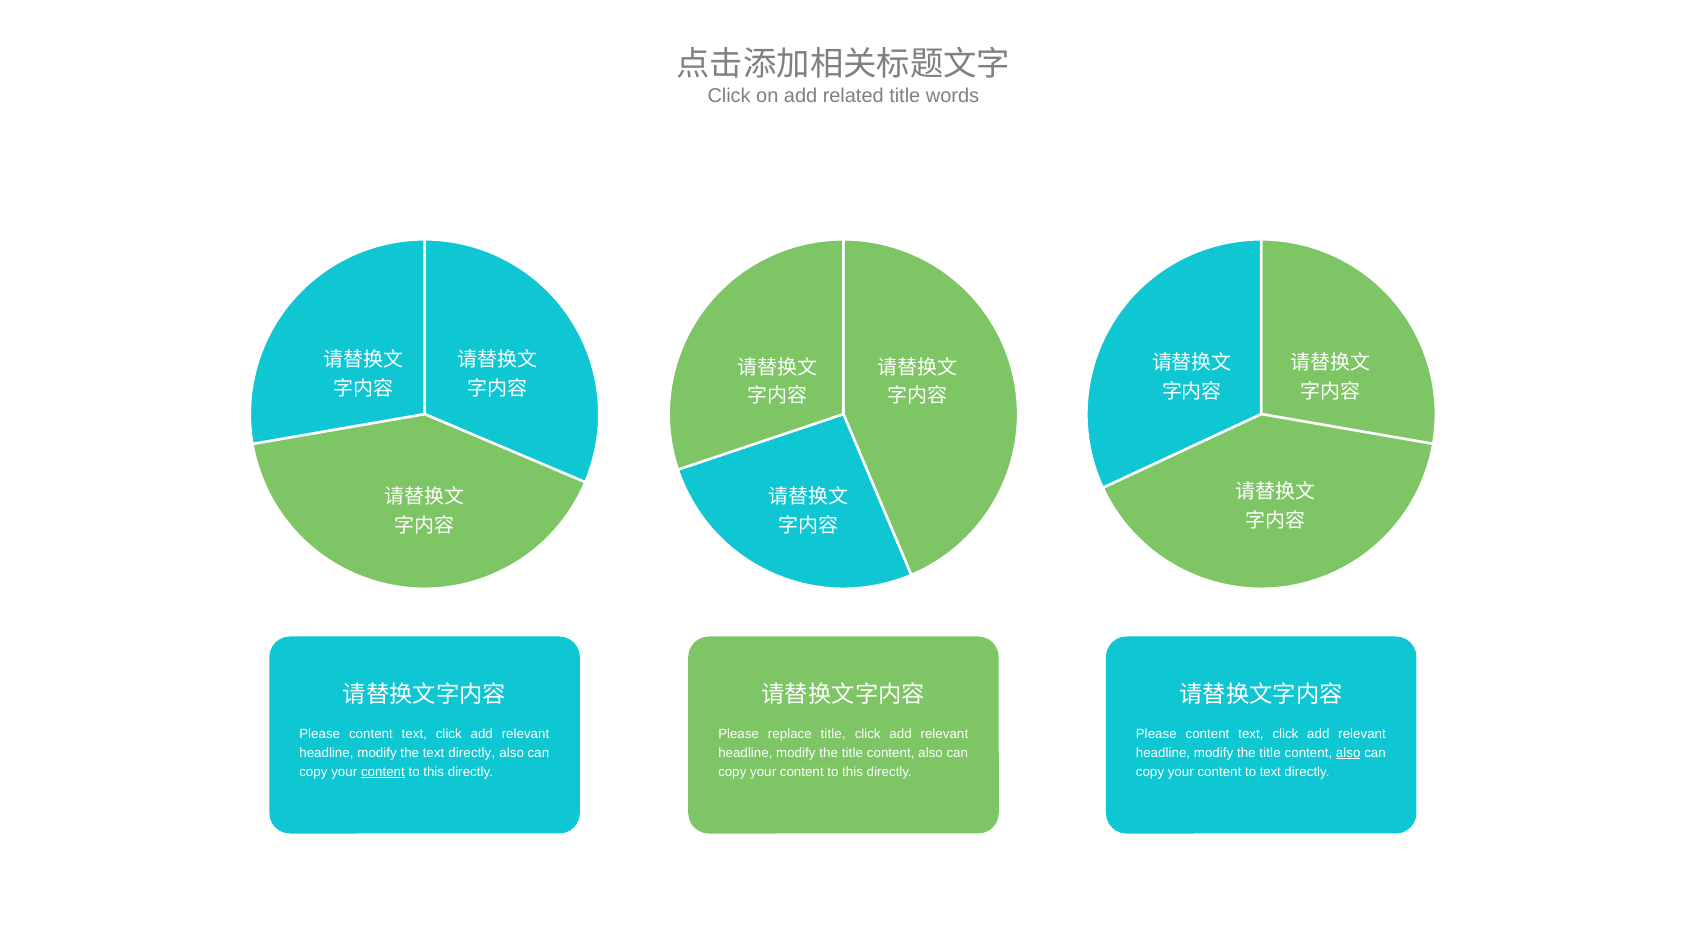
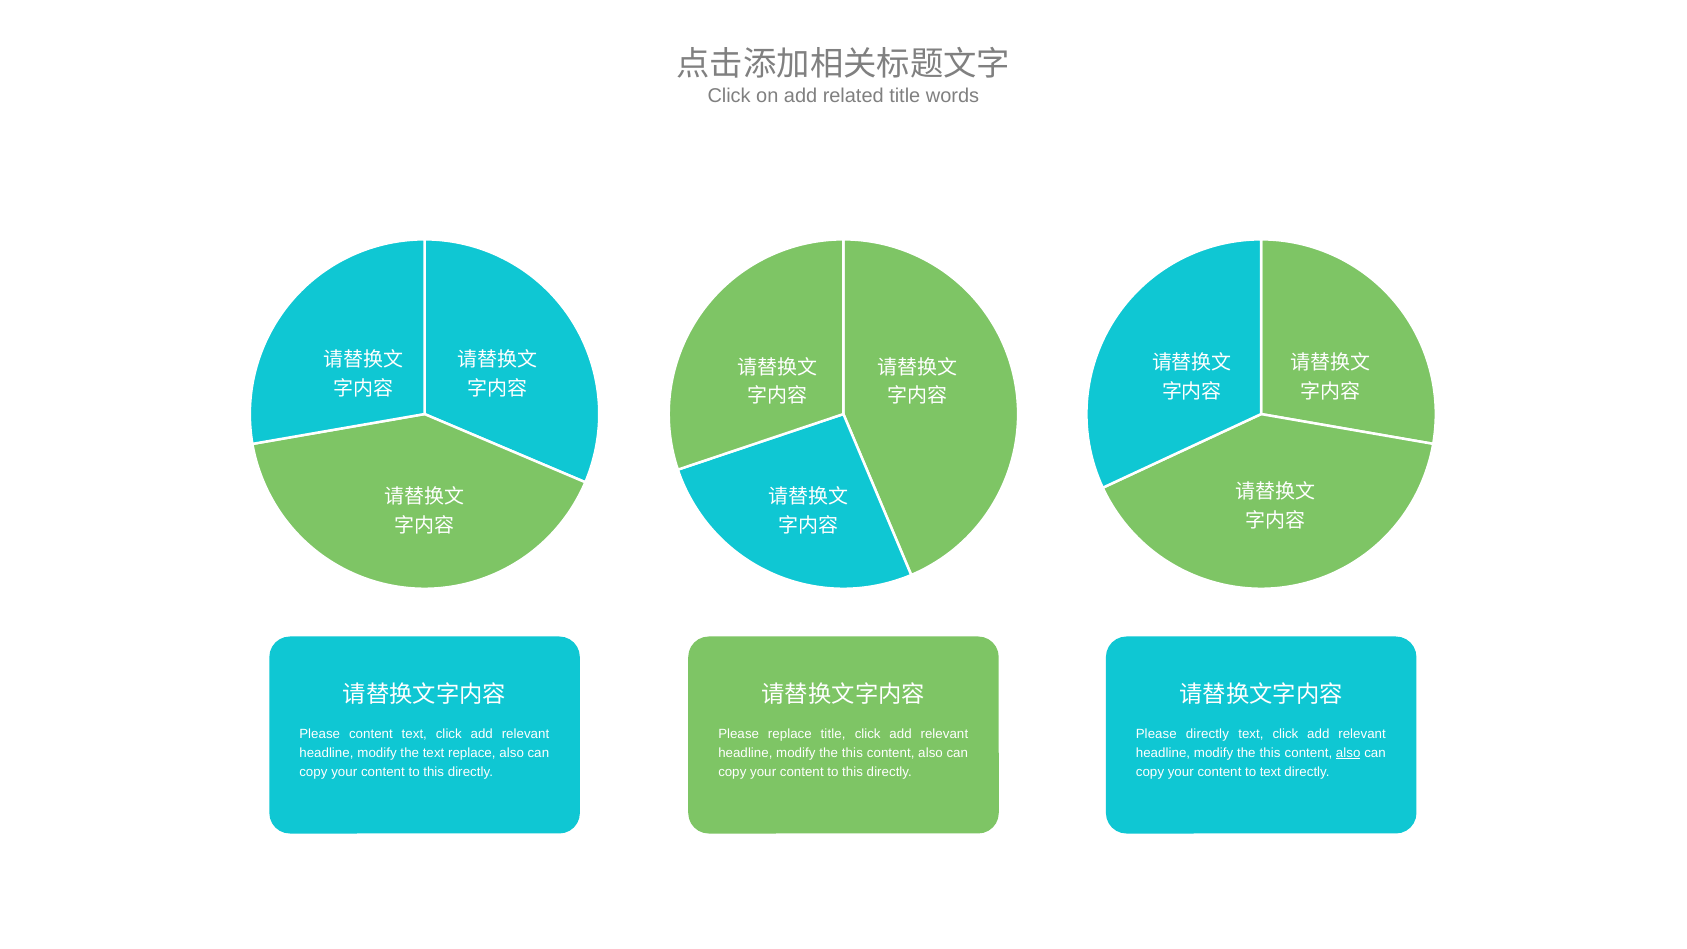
content at (1207, 734): content -> directly
the text directly: directly -> replace
title at (852, 753): title -> this
title at (1270, 753): title -> this
content at (383, 772) underline: present -> none
